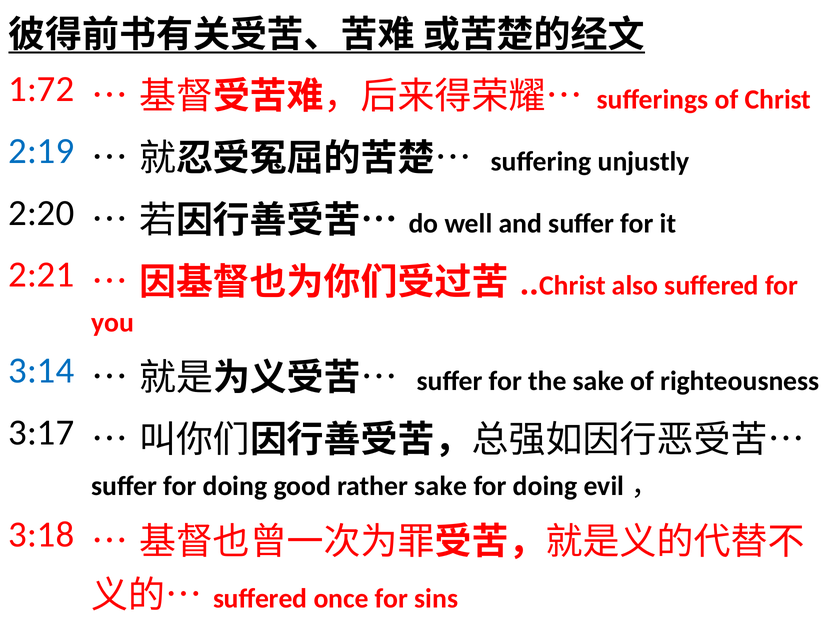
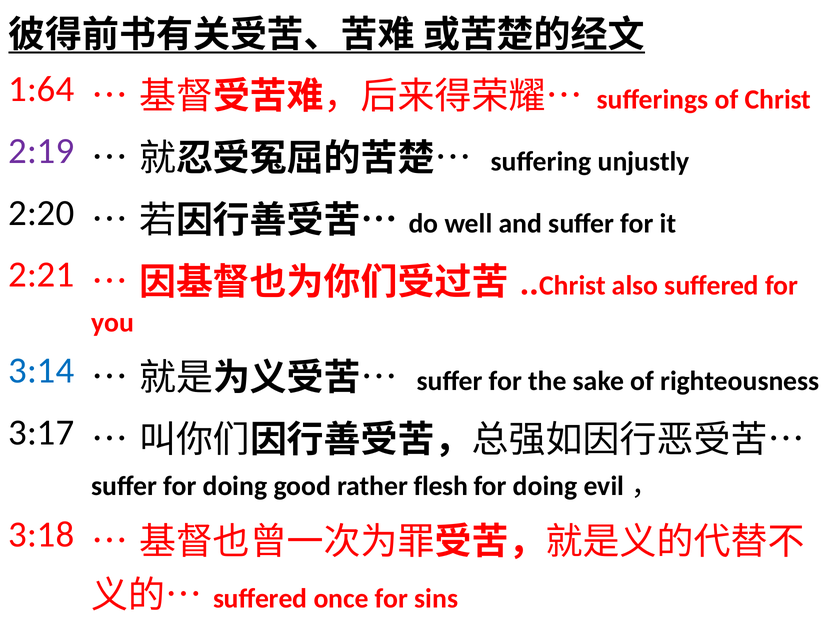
1:72: 1:72 -> 1:64
2:19 colour: blue -> purple
rather sake: sake -> flesh
